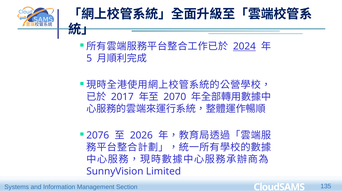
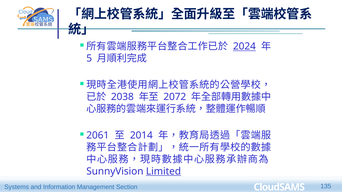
2017: 2017 -> 2038
2070: 2070 -> 2072
2076: 2076 -> 2061
2026: 2026 -> 2014
Limited underline: none -> present
